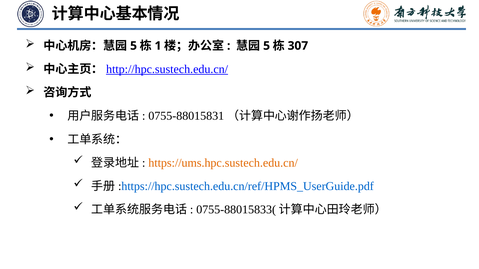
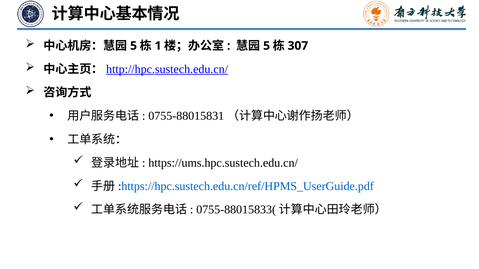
https://ums.hpc.sustech.edu.cn/ colour: orange -> black
